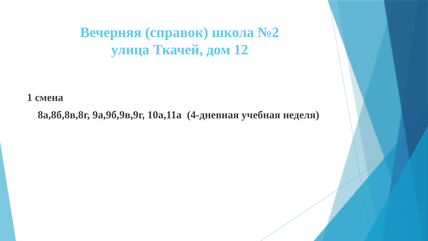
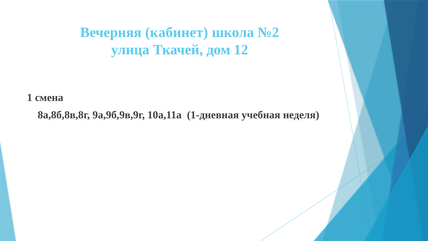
справок: справок -> кабинет
4-дневная: 4-дневная -> 1-дневная
